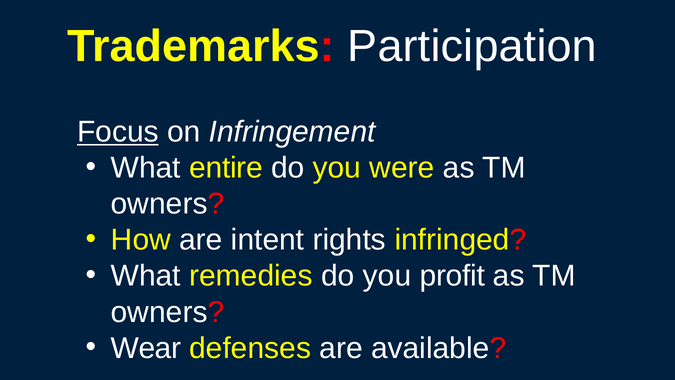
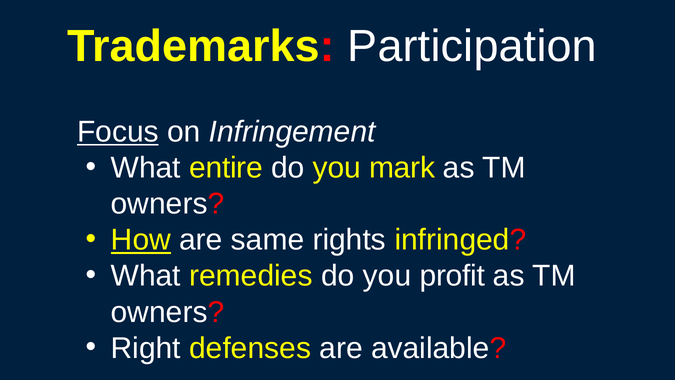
were: were -> mark
How underline: none -> present
intent: intent -> same
Wear: Wear -> Right
